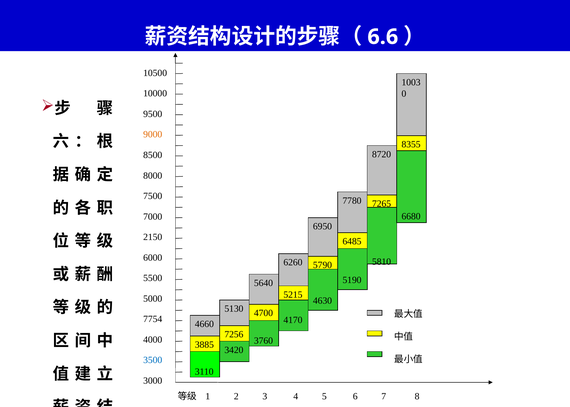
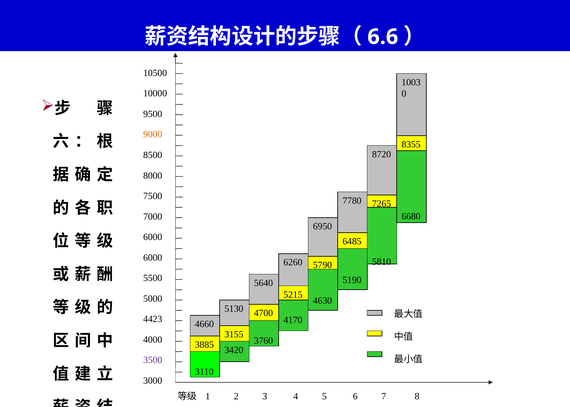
2150 at (153, 237): 2150 -> 6000
7754: 7754 -> 4423
7256: 7256 -> 3155
3500 colour: blue -> purple
